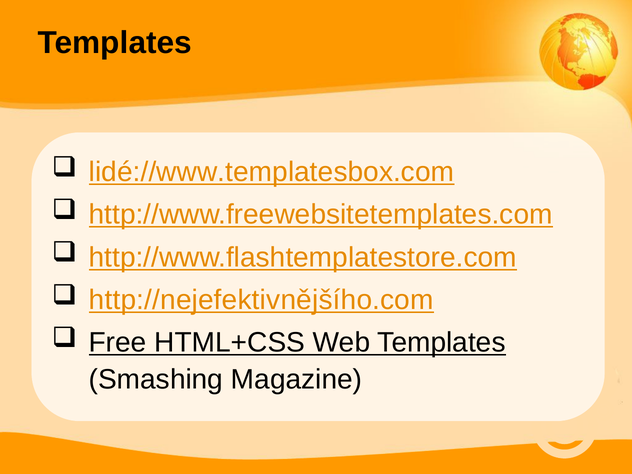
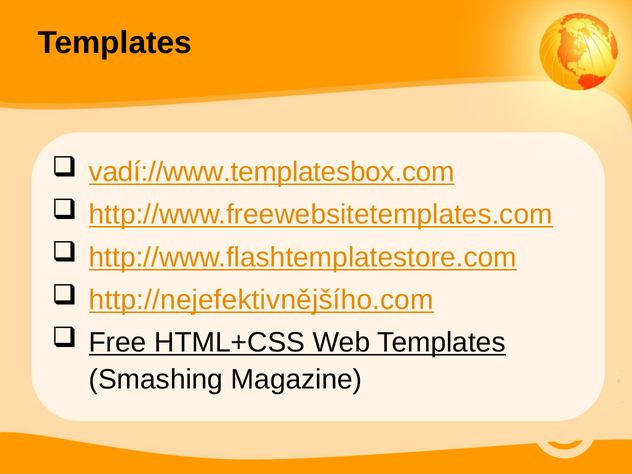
lidé://www.templatesbox.com: lidé://www.templatesbox.com -> vadí://www.templatesbox.com
